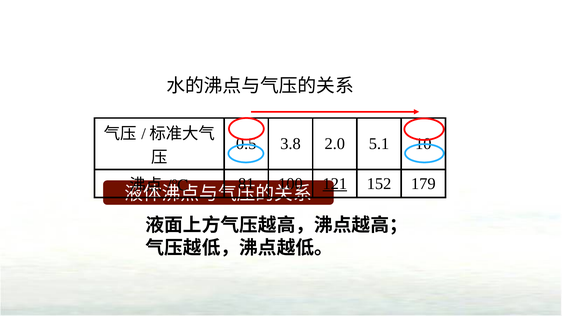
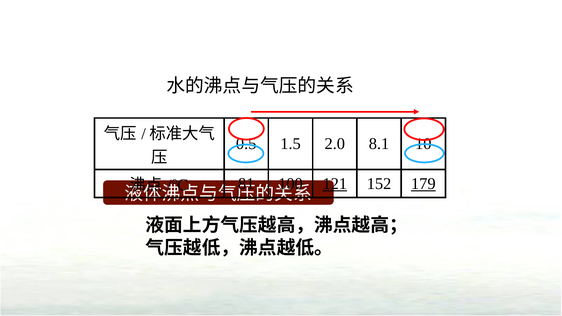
3.8: 3.8 -> 1.5
5.1: 5.1 -> 8.1
179 underline: none -> present
